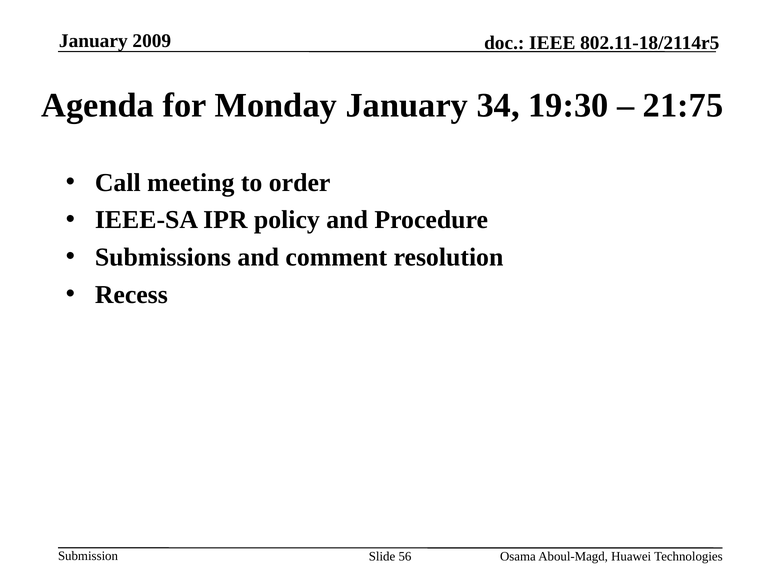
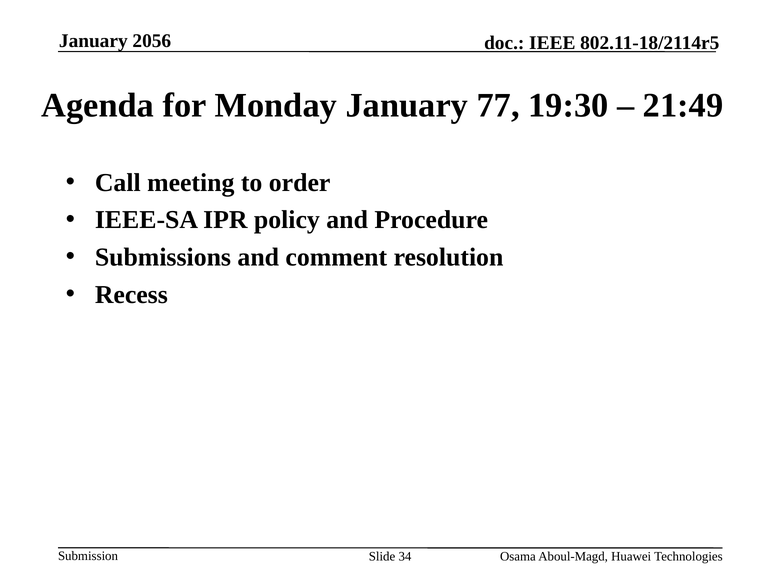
2009: 2009 -> 2056
34: 34 -> 77
21:75: 21:75 -> 21:49
56: 56 -> 34
